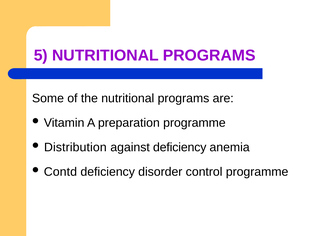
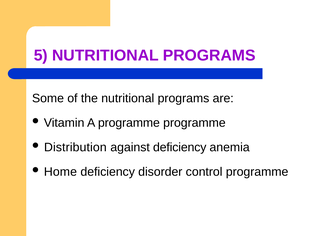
A preparation: preparation -> programme
Contd: Contd -> Home
